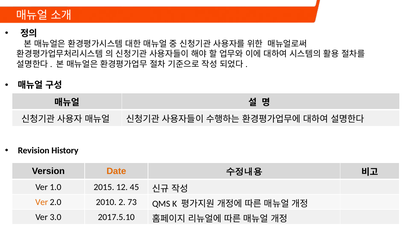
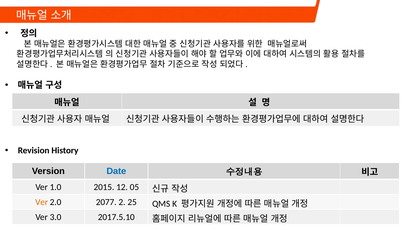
Date colour: orange -> blue
45: 45 -> 05
2010: 2010 -> 2077
73: 73 -> 25
